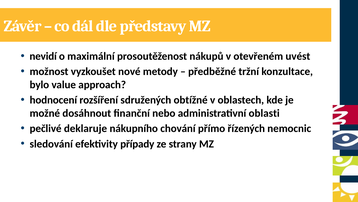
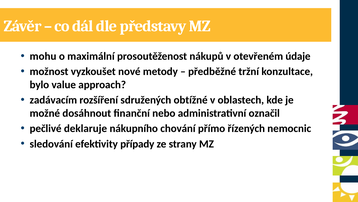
nevidí: nevidí -> mohu
uvést: uvést -> údaje
hodnocení: hodnocení -> zadávacím
oblasti: oblasti -> označil
